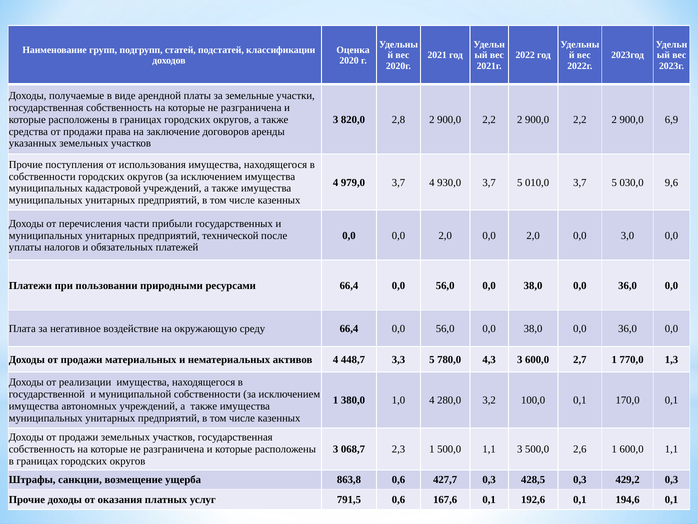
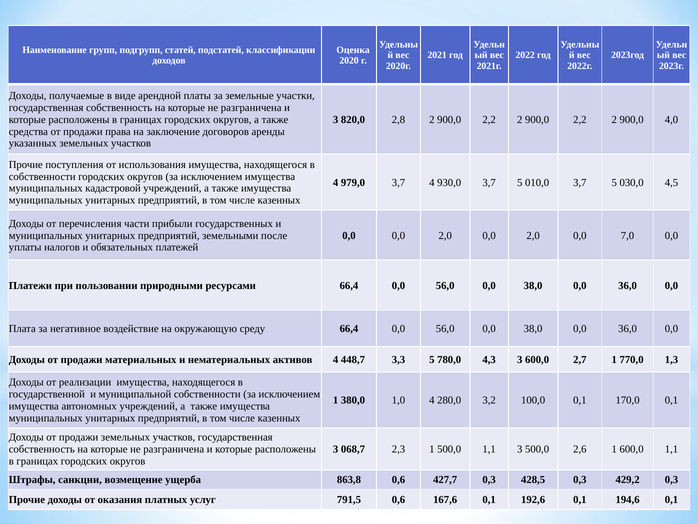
6,9: 6,9 -> 4,0
9,6: 9,6 -> 4,5
технической: технической -> земельными
3,0: 3,0 -> 7,0
